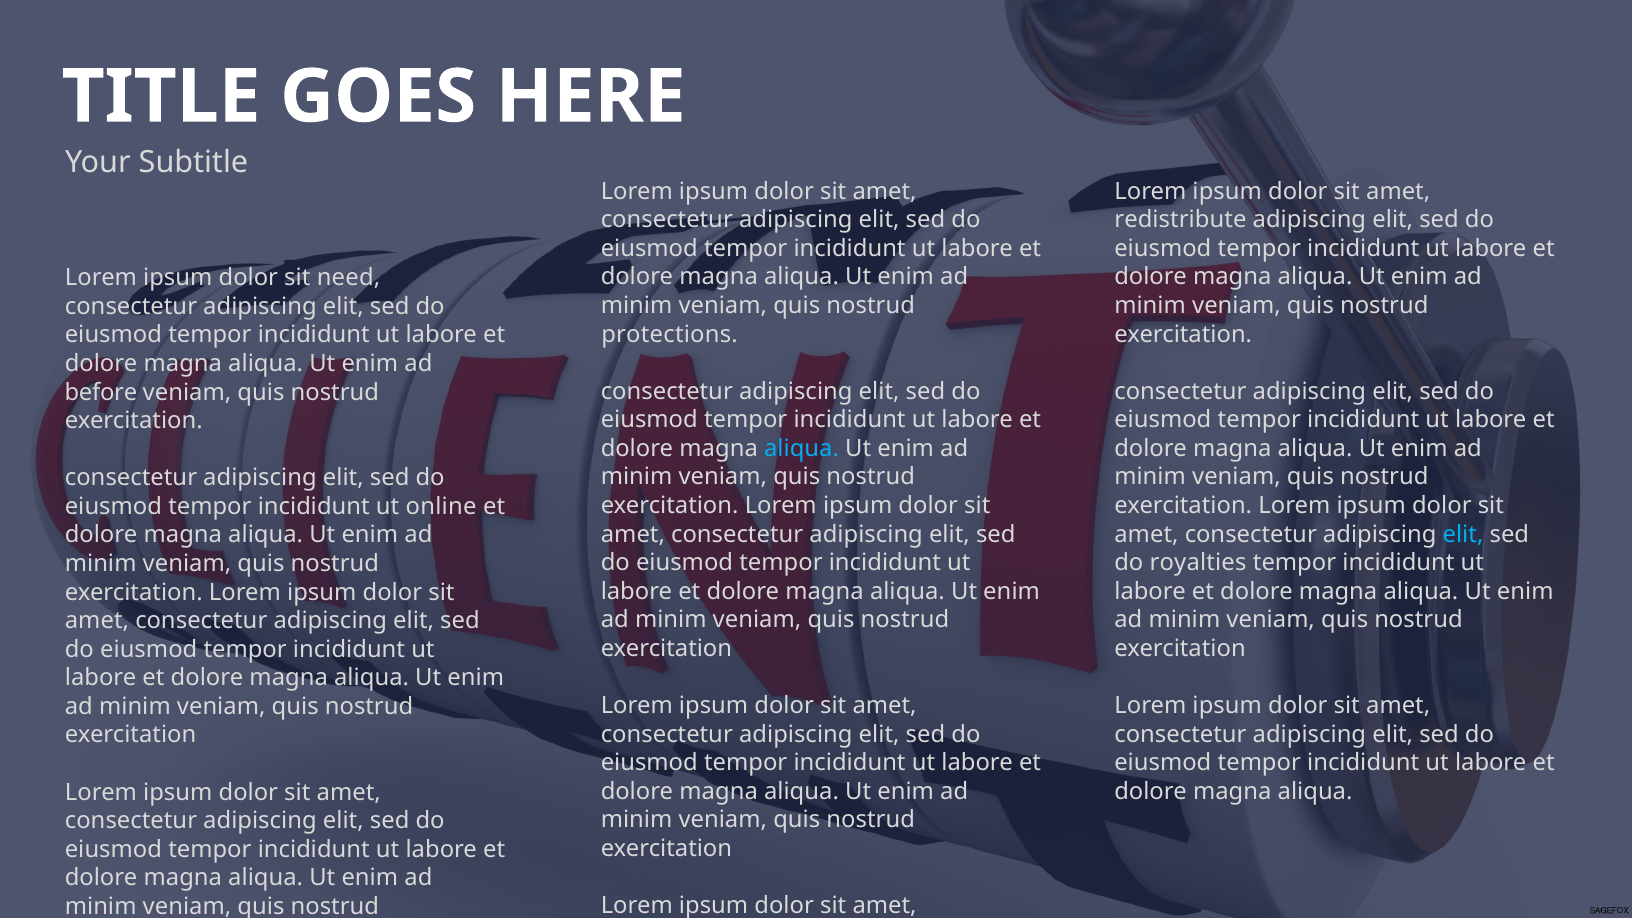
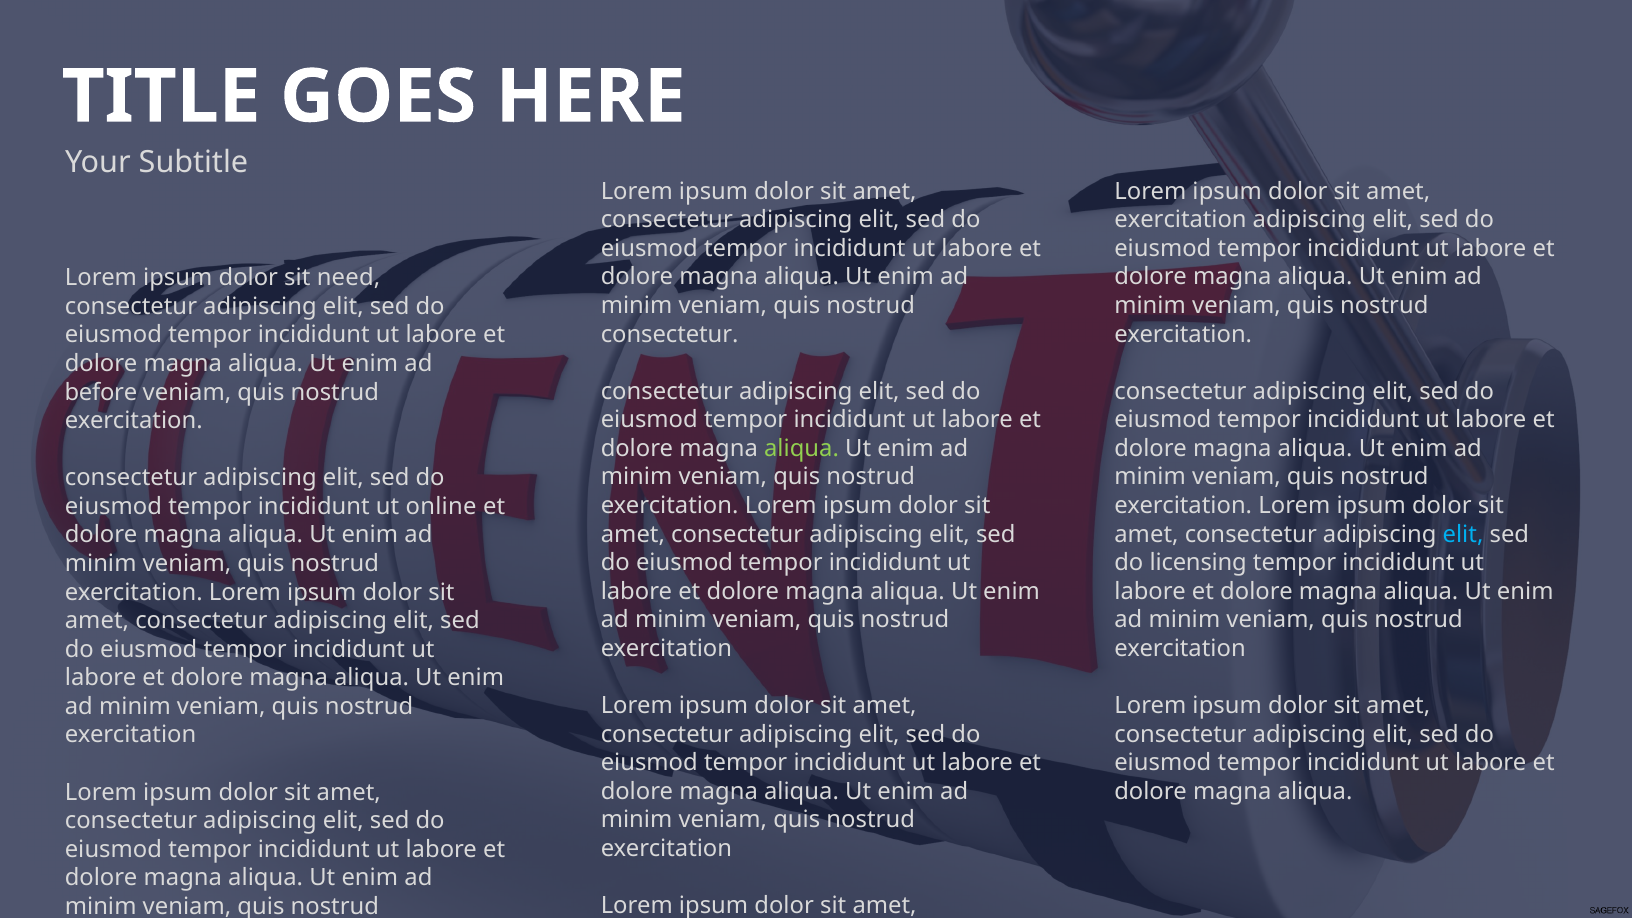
redistribute at (1180, 220): redistribute -> exercitation
protections at (670, 334): protections -> consectetur
aliqua at (801, 449) colour: light blue -> light green
royalties: royalties -> licensing
